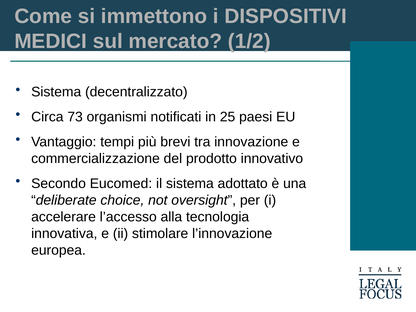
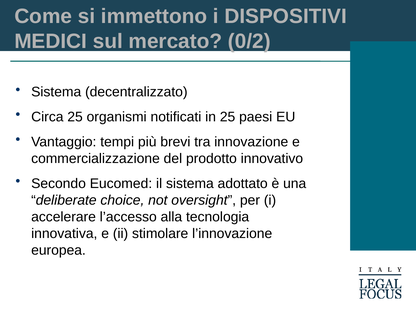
1/2: 1/2 -> 0/2
Circa 73: 73 -> 25
